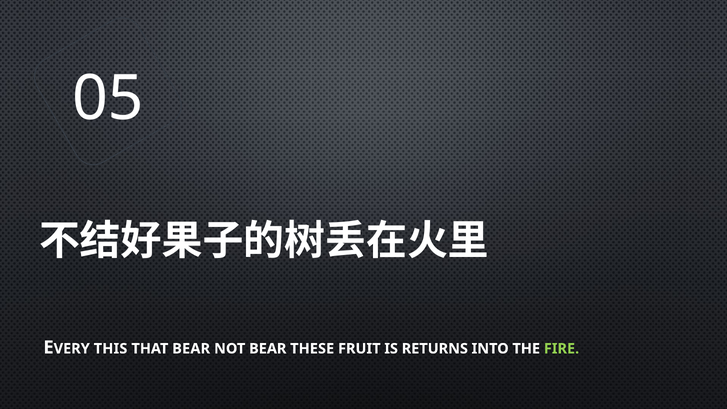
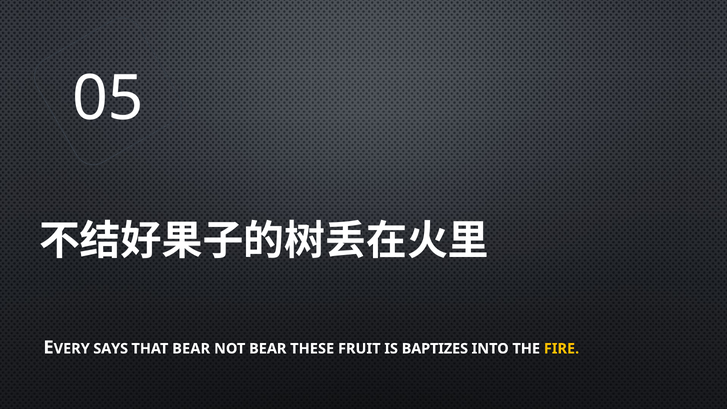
THIS: THIS -> SAYS
RETURNS: RETURNS -> BAPTIZES
FIRE colour: light green -> yellow
